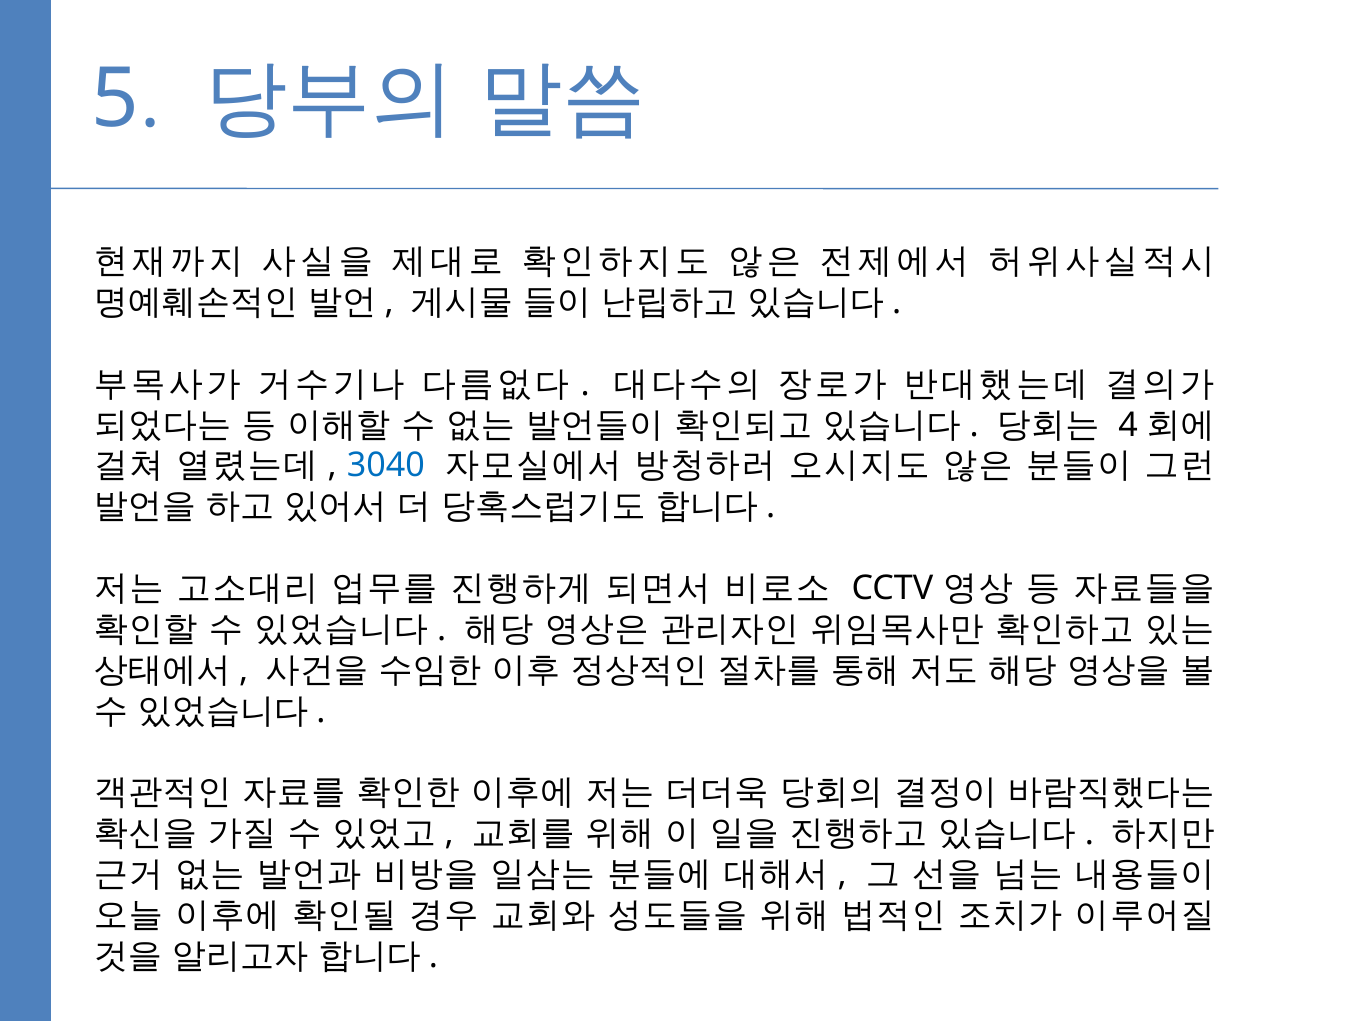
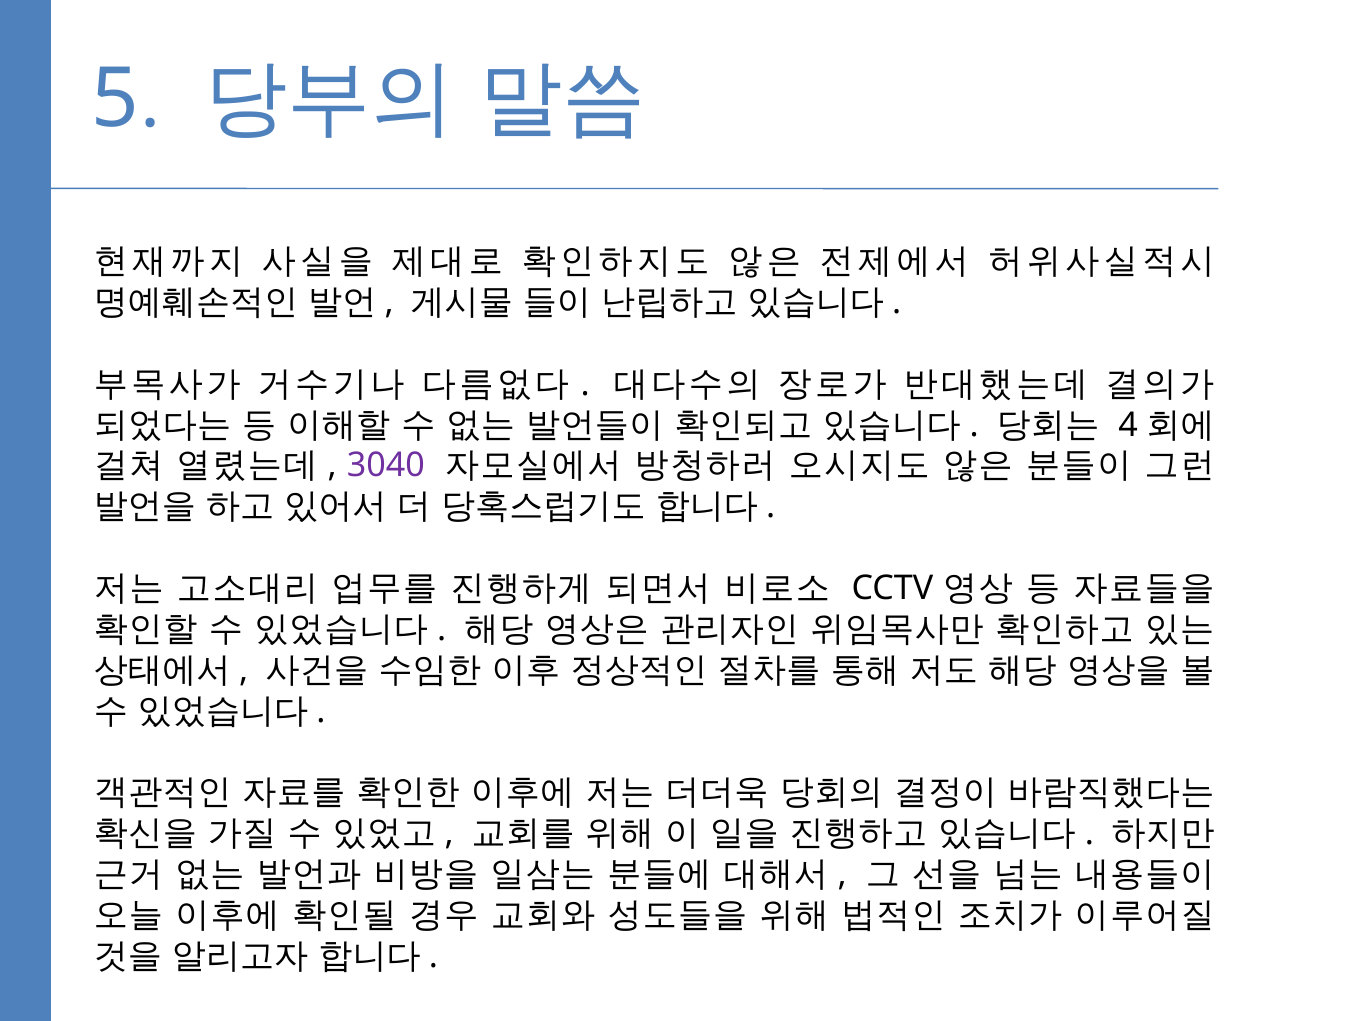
3040 colour: blue -> purple
